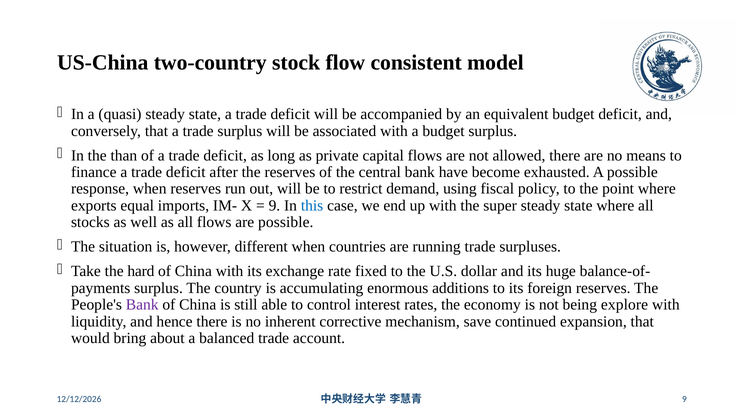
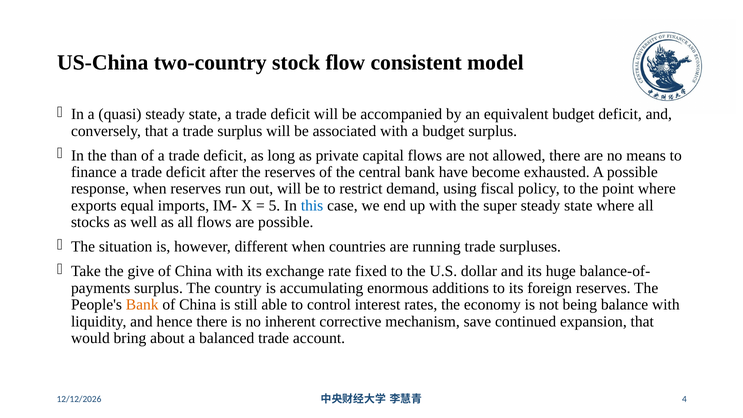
9 at (274, 206): 9 -> 5
hard: hard -> give
Bank at (142, 305) colour: purple -> orange
explore: explore -> balance
9 at (684, 399): 9 -> 4
